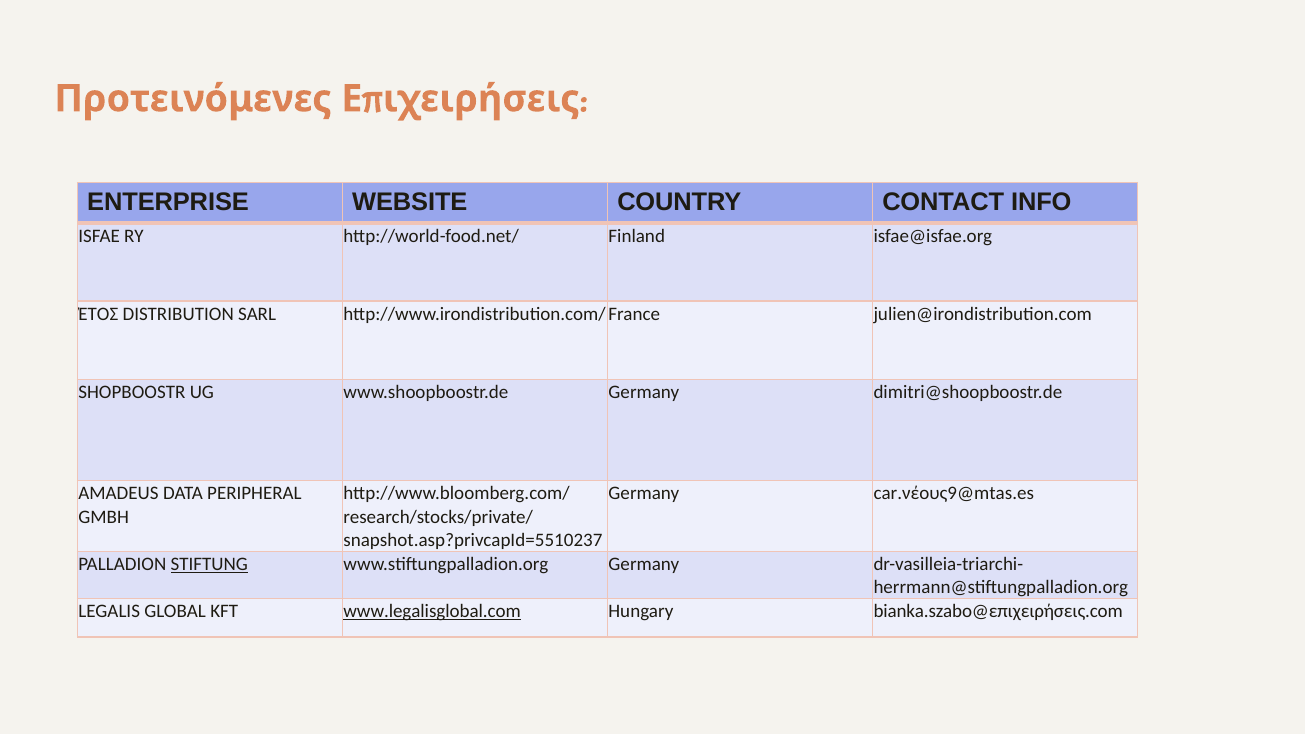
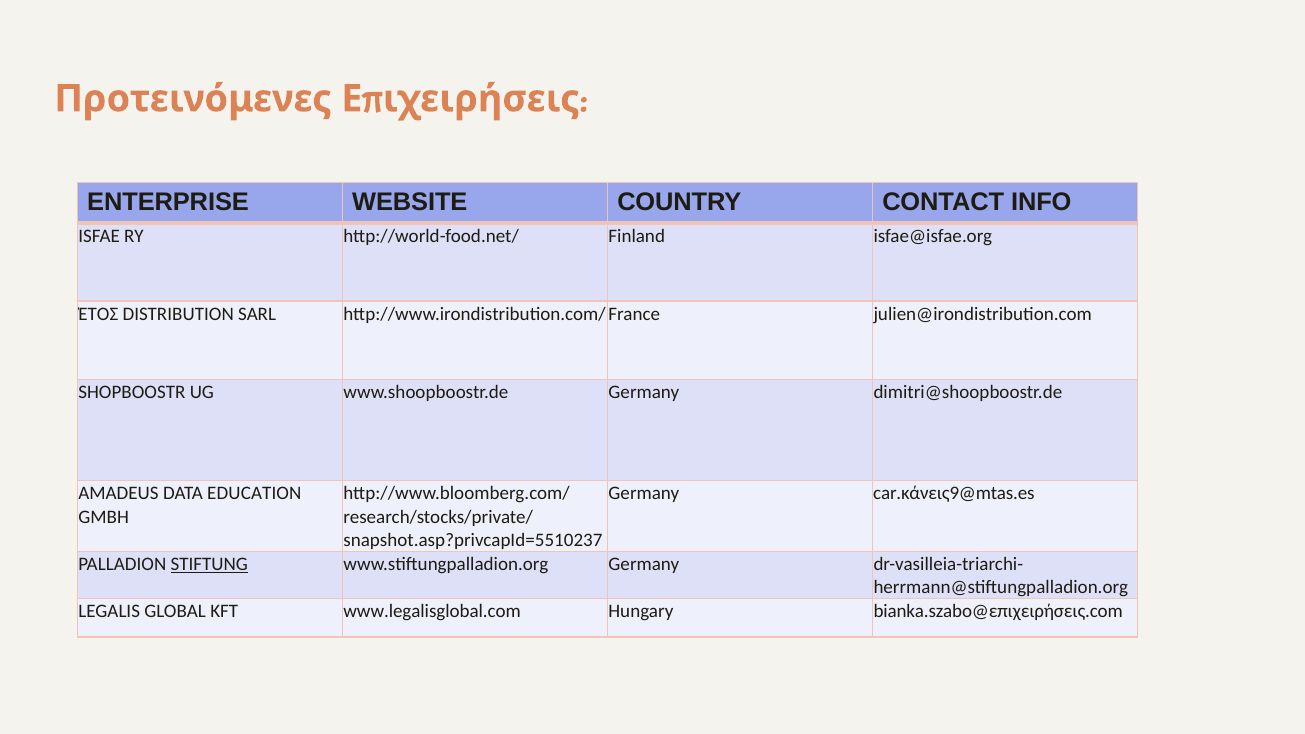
PERIPHERAL: PERIPHERAL -> EDUCATION
car.νέους9@mtas.es: car.νέους9@mtas.es -> car.κάνεις9@mtas.es
www.legalisglobal.com underline: present -> none
